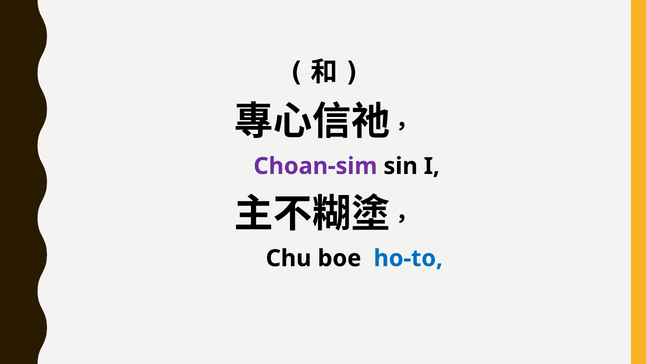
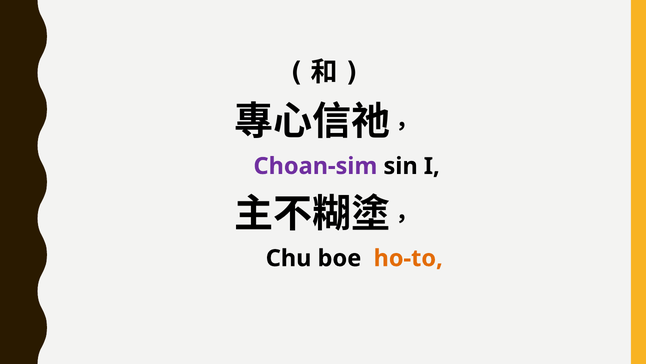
ho-to colour: blue -> orange
